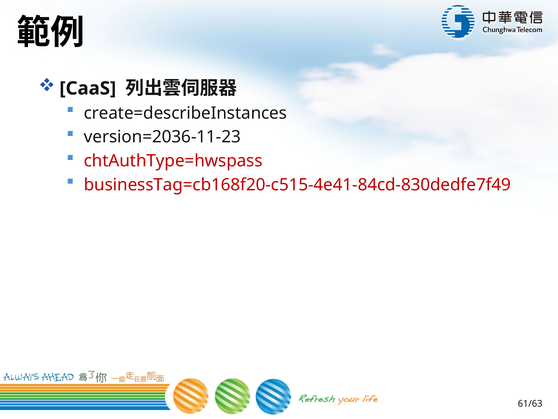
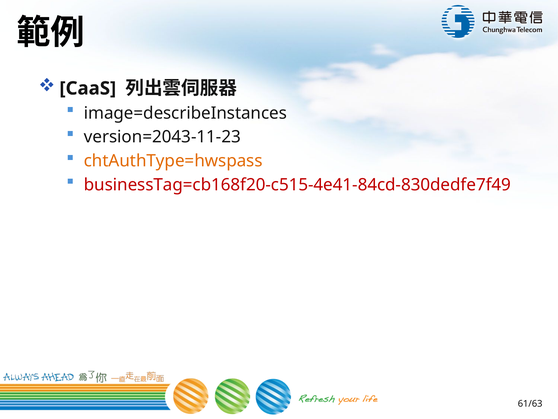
create=describeInstances: create=describeInstances -> image=describeInstances
version=2036-11-23: version=2036-11-23 -> version=2043-11-23
chtAuthType=hwspass colour: red -> orange
